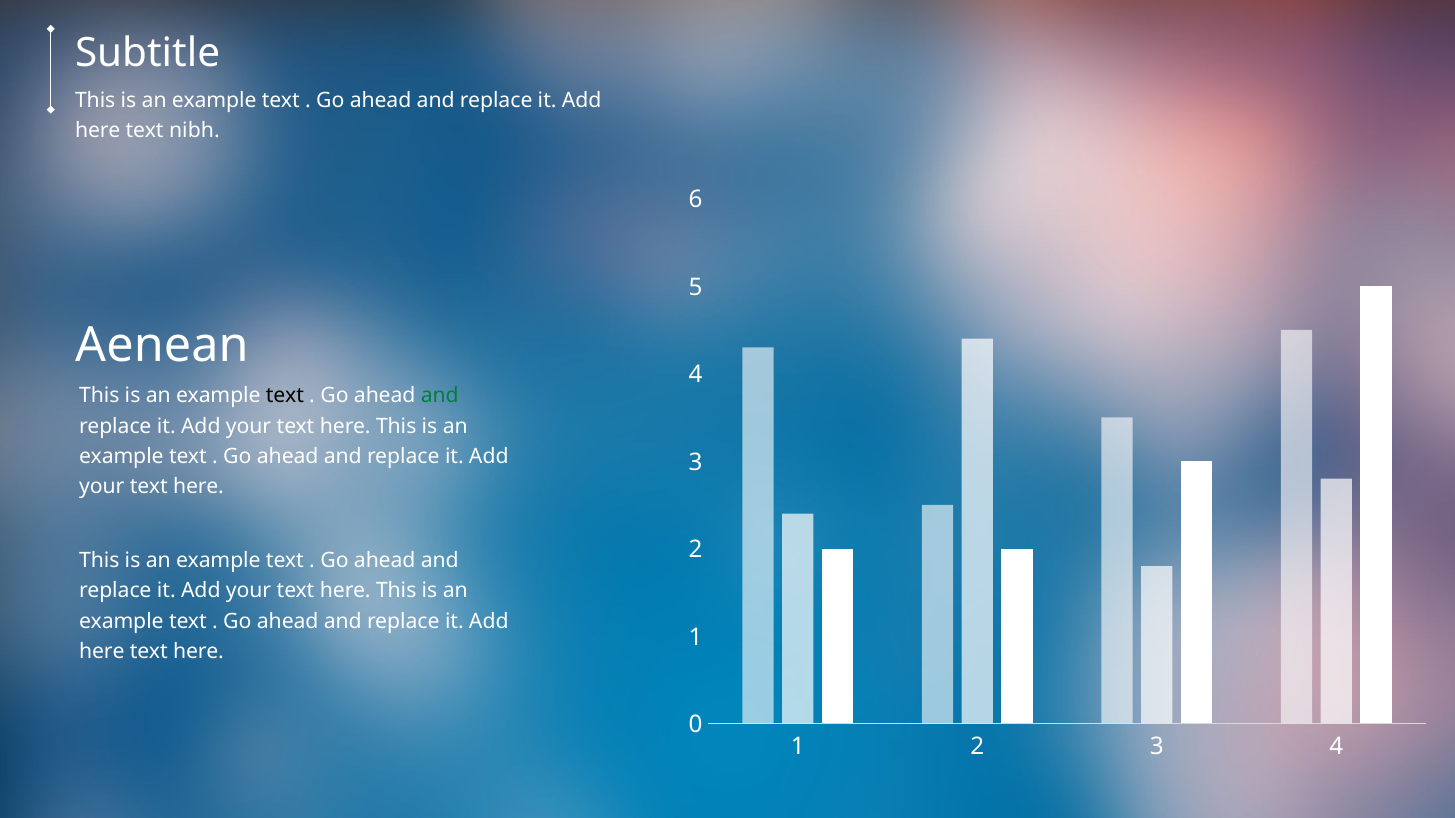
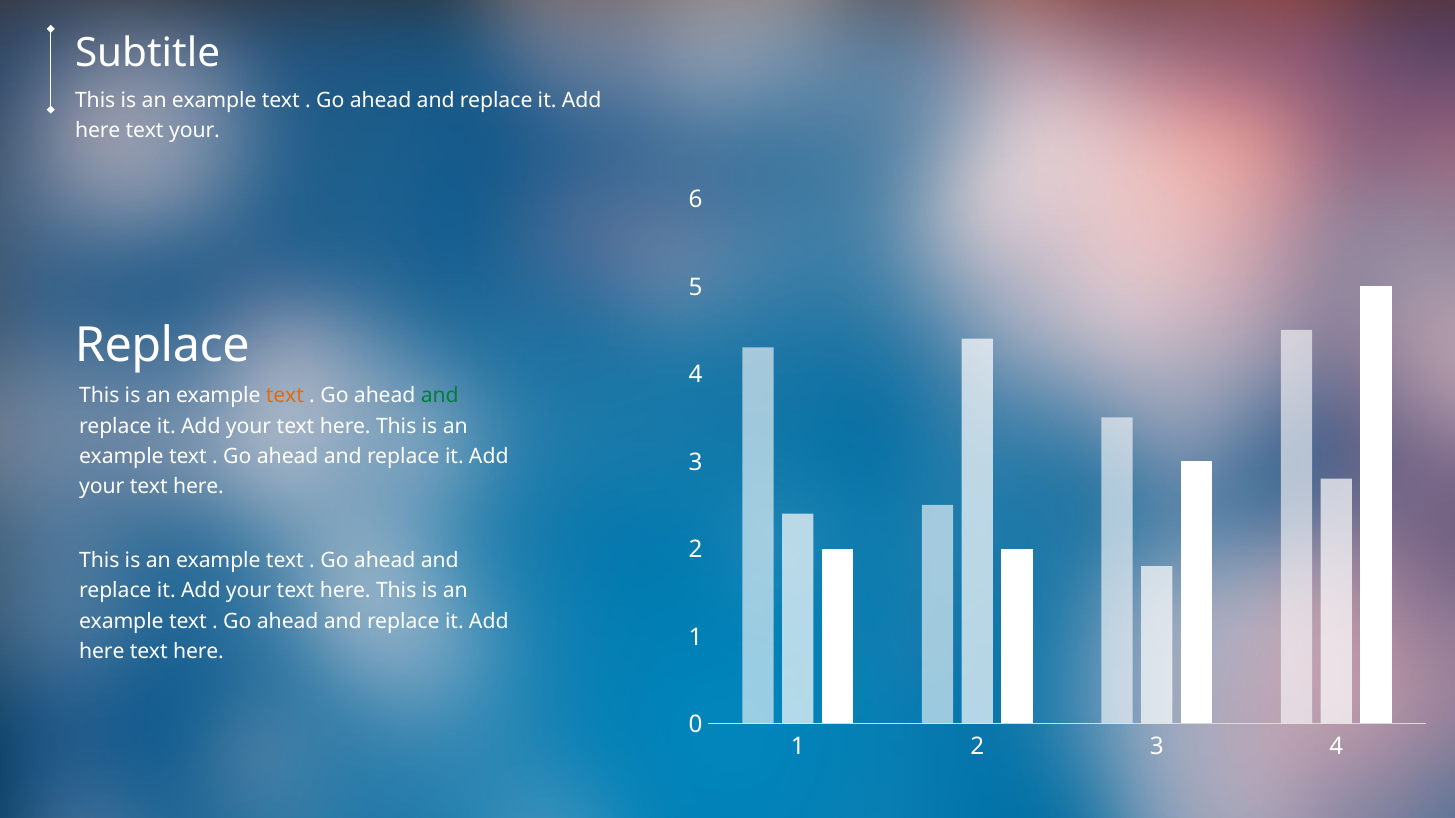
text nibh: nibh -> your
Aenean at (162, 346): Aenean -> Replace
text at (285, 396) colour: black -> orange
